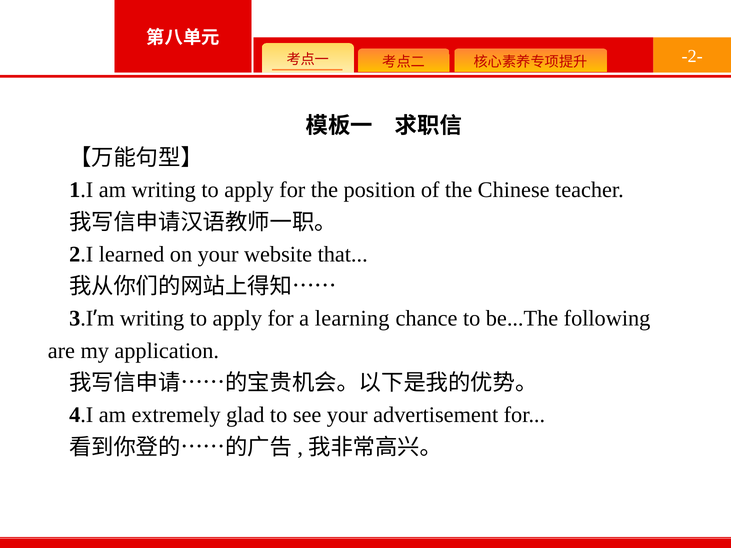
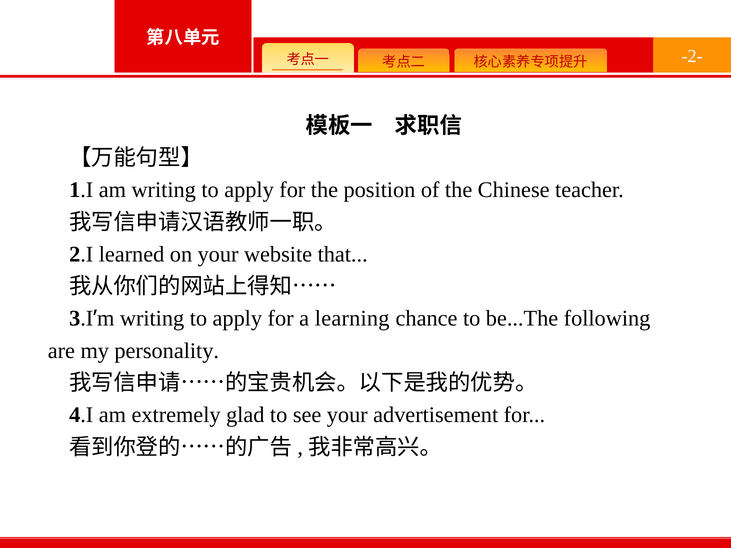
application: application -> personality
